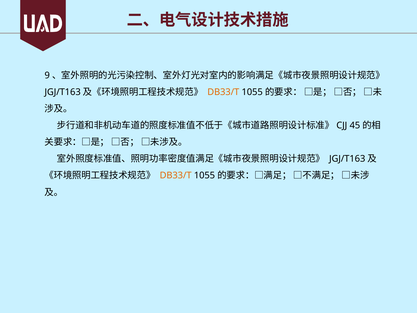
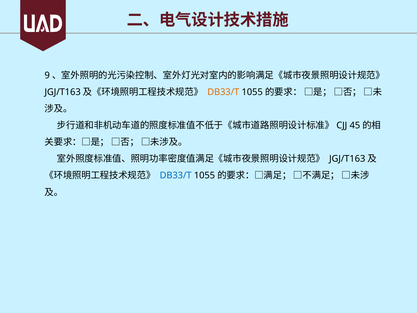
DB33/T at (176, 175) colour: orange -> blue
